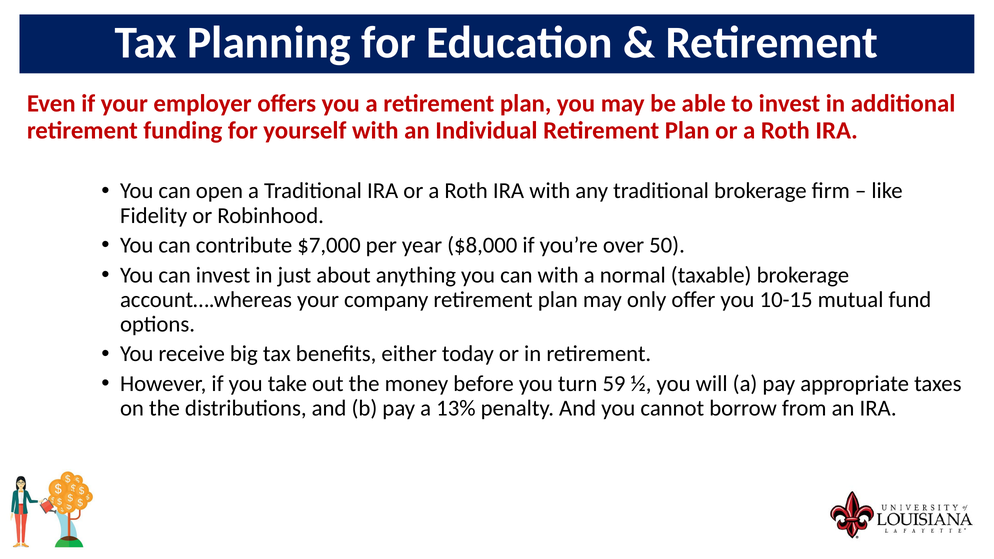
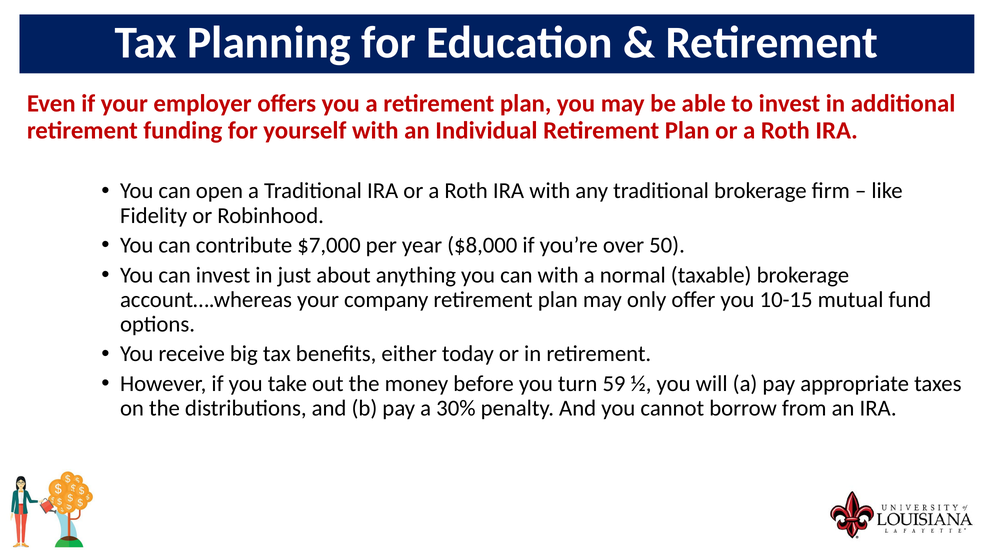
13%: 13% -> 30%
